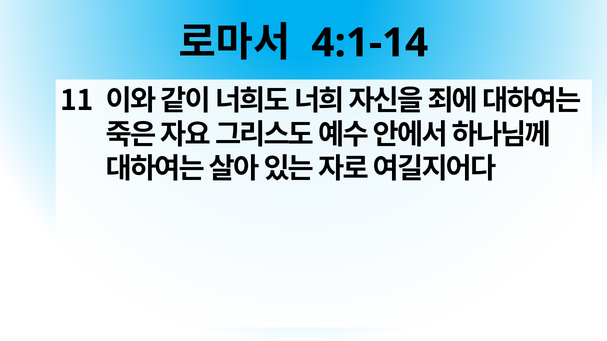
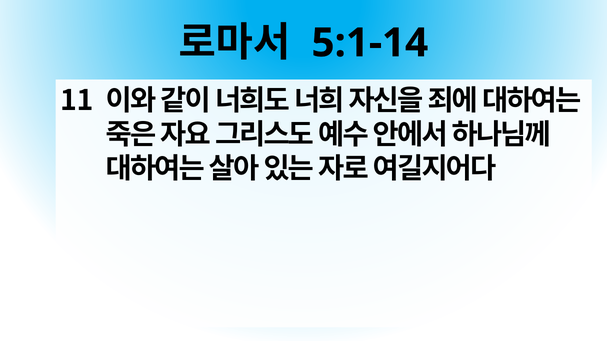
4:1-14: 4:1-14 -> 5:1-14
